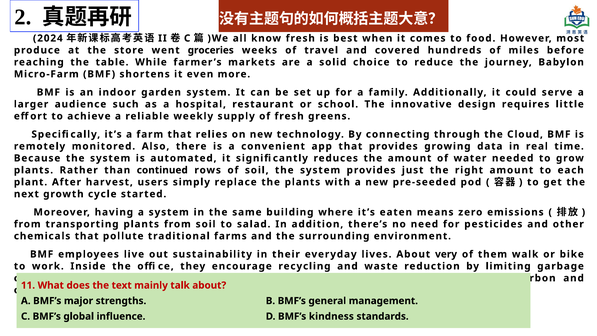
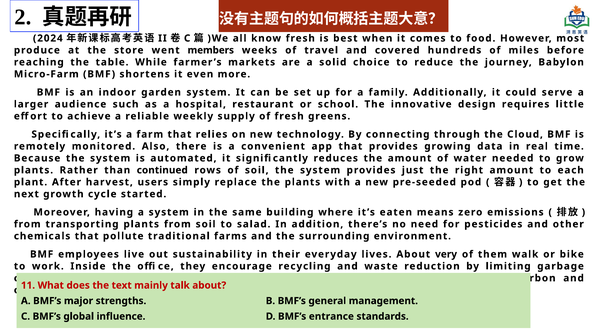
groceries: groceries -> members
kindness: kindness -> entrance
